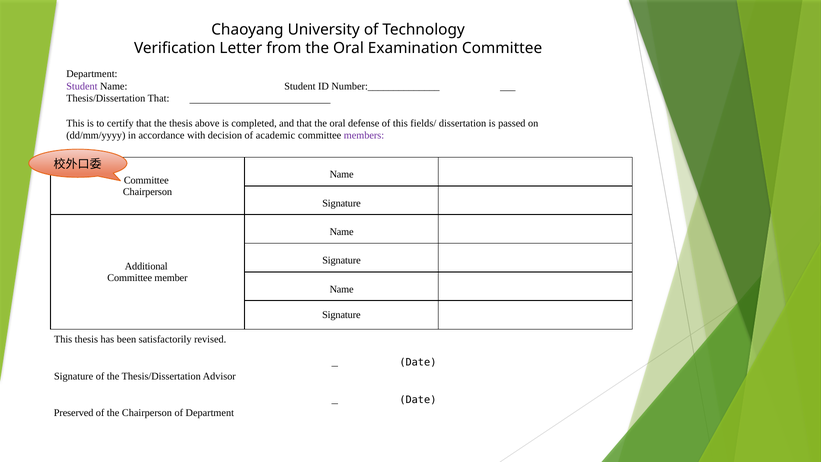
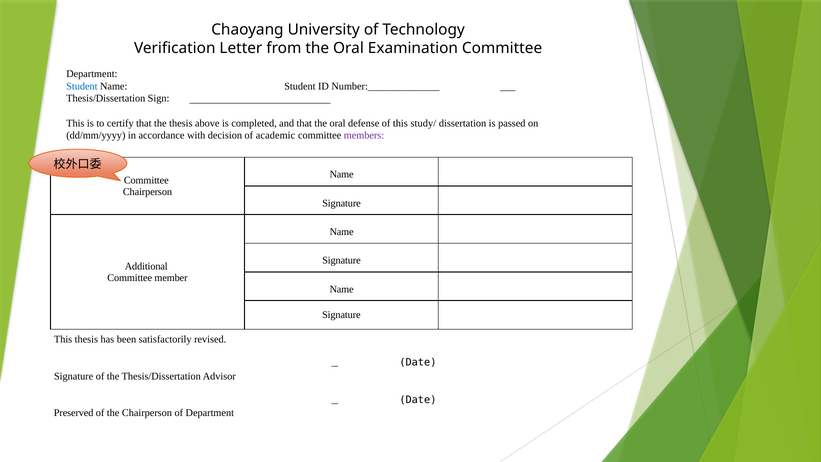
Student at (82, 86) colour: purple -> blue
Thesis/Dissertation That: That -> Sign
fields/: fields/ -> study/
